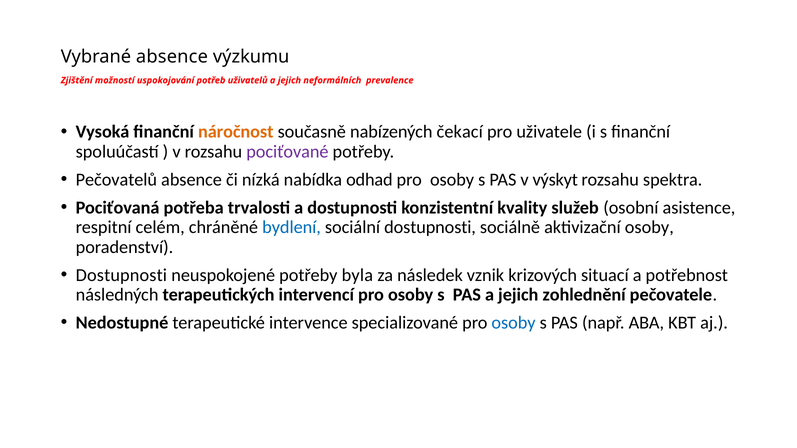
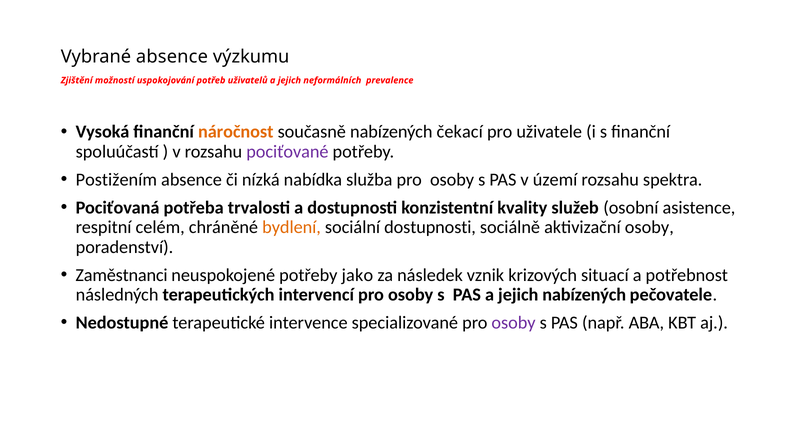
Pečovatelů: Pečovatelů -> Postižením
odhad: odhad -> služba
výskyt: výskyt -> území
bydlení colour: blue -> orange
Dostupnosti at (121, 275): Dostupnosti -> Zaměstnanci
byla: byla -> jako
jejich zohlednění: zohlednění -> nabízených
osoby at (514, 323) colour: blue -> purple
